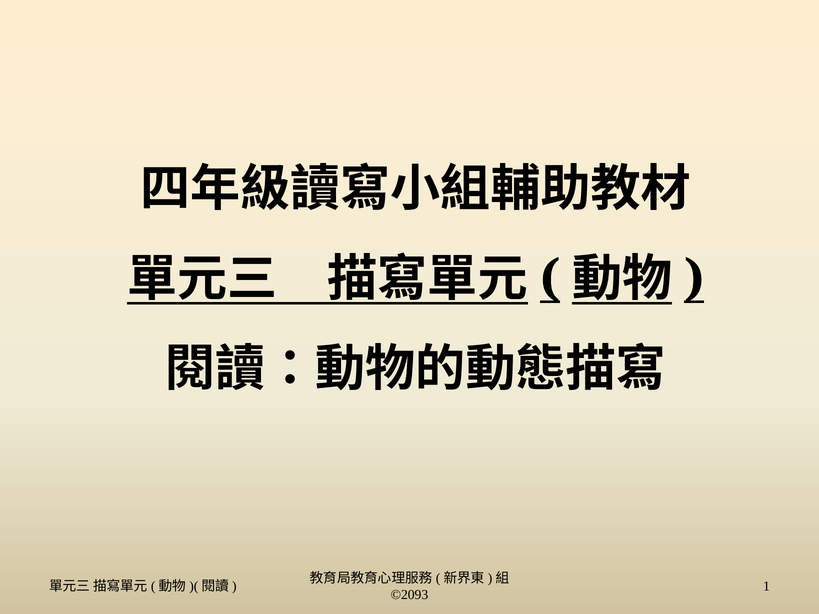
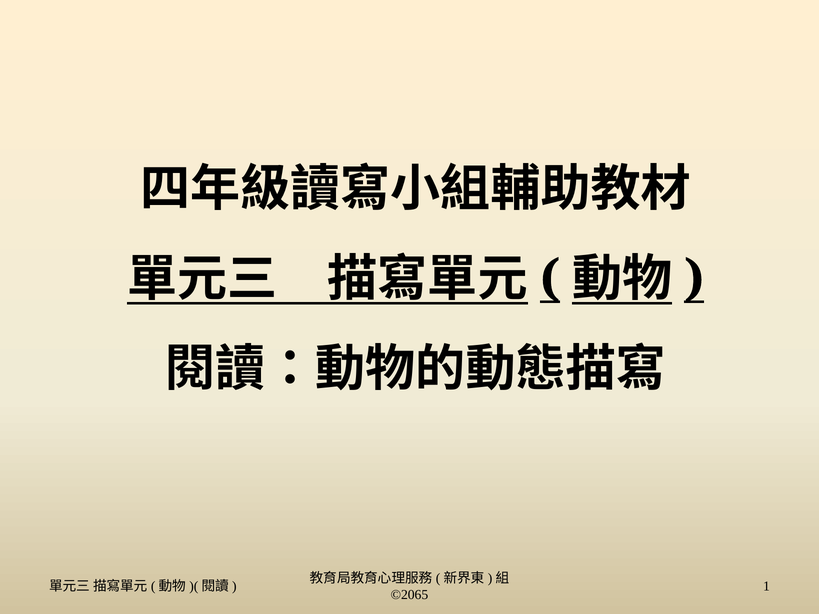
©2093: ©2093 -> ©2065
